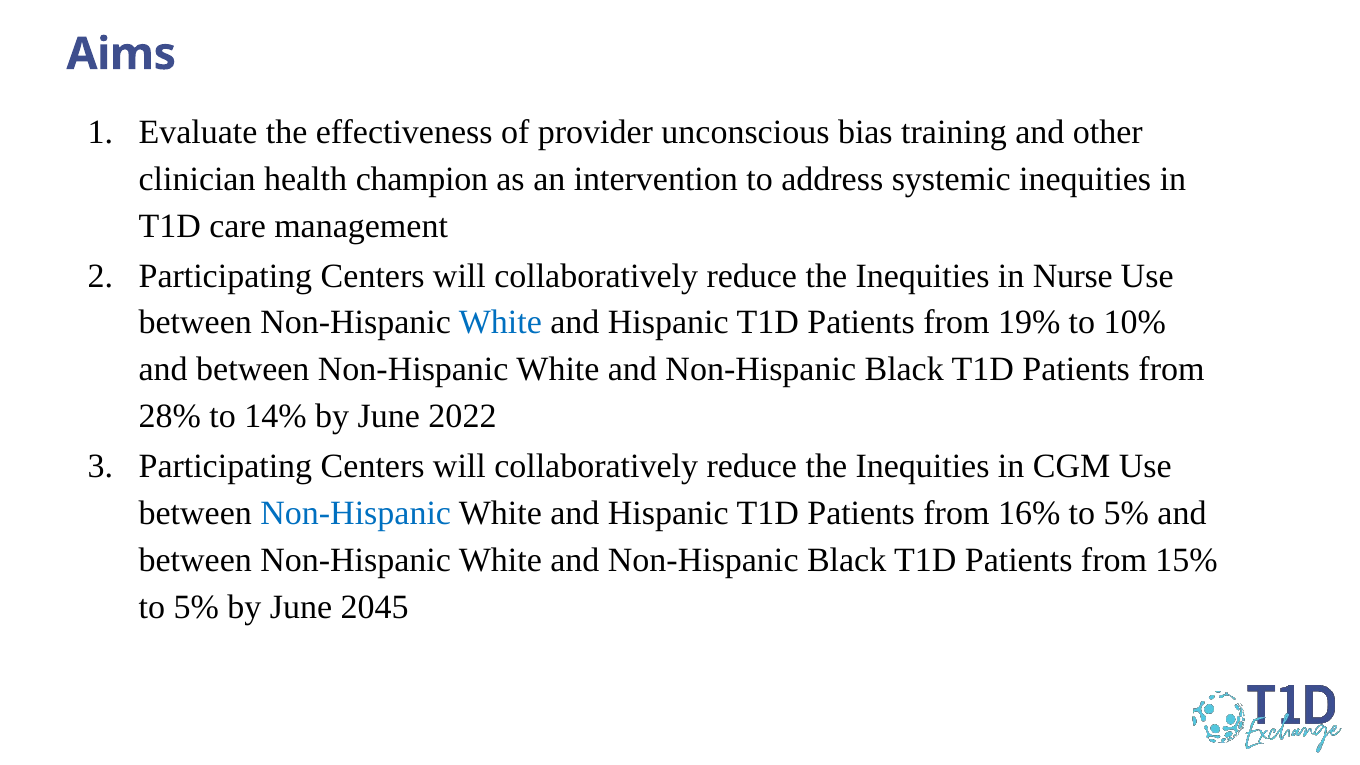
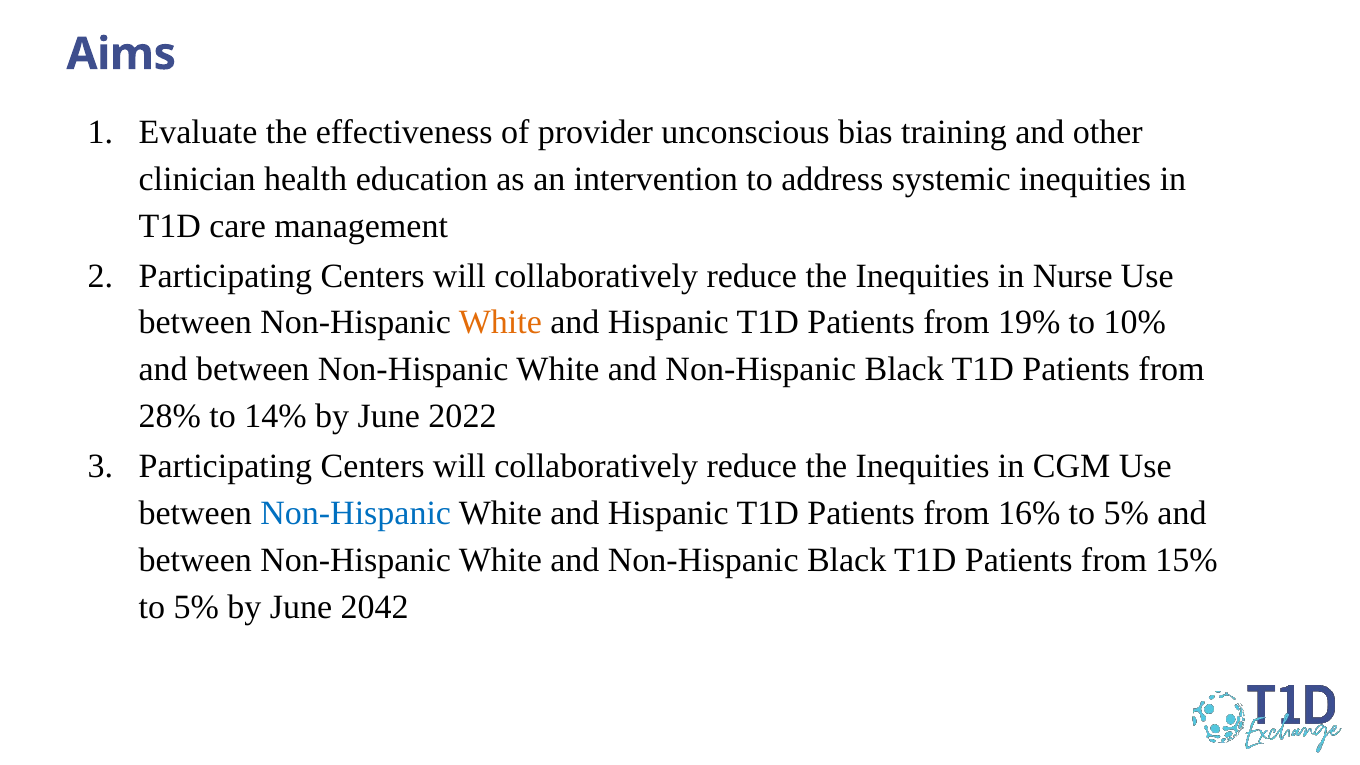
champion: champion -> education
White at (500, 323) colour: blue -> orange
2045: 2045 -> 2042
